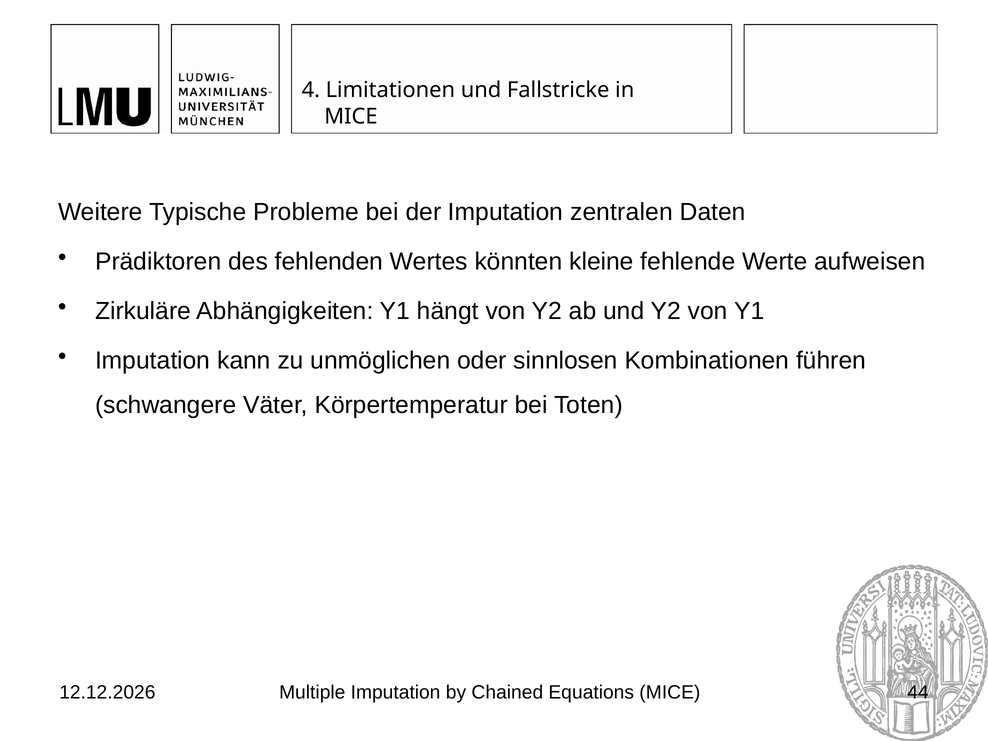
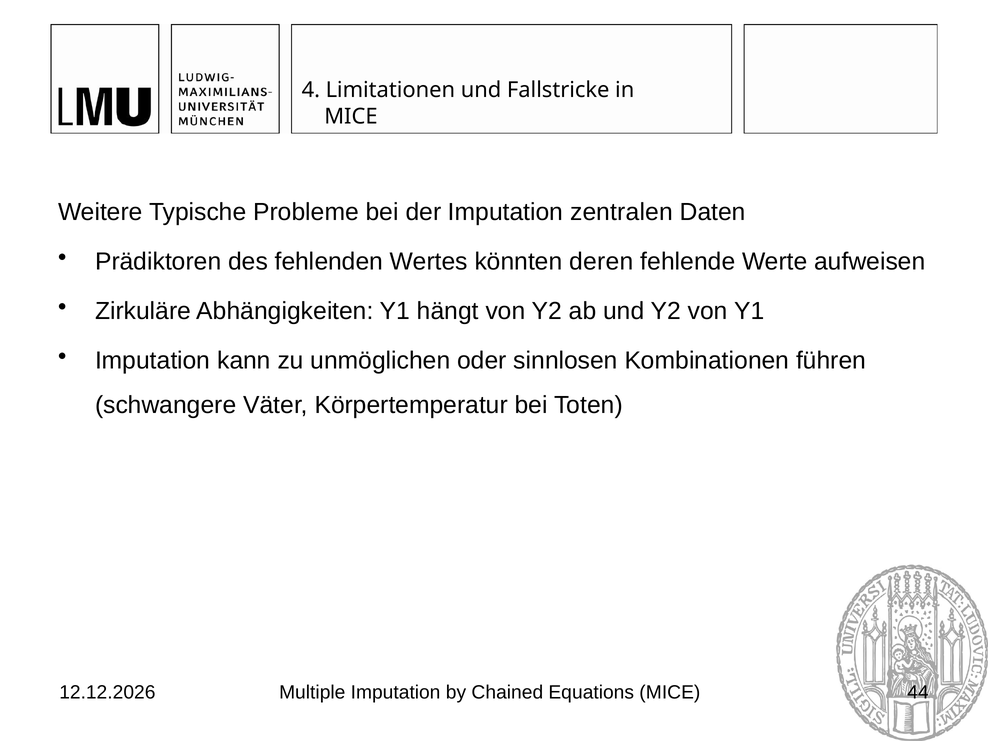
kleine: kleine -> deren
